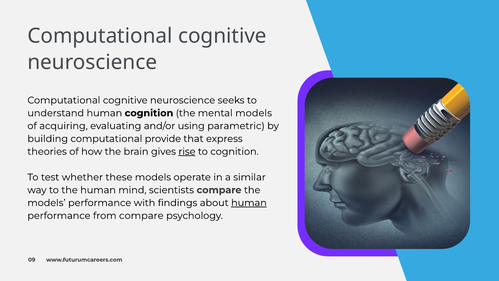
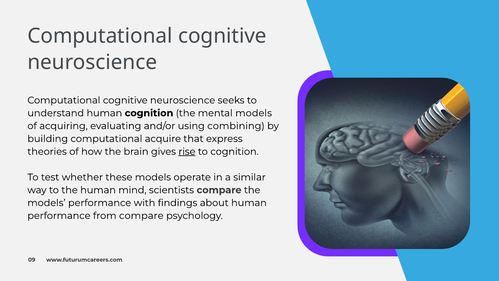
parametric: parametric -> combining
provide: provide -> acquire
human at (249, 203) underline: present -> none
